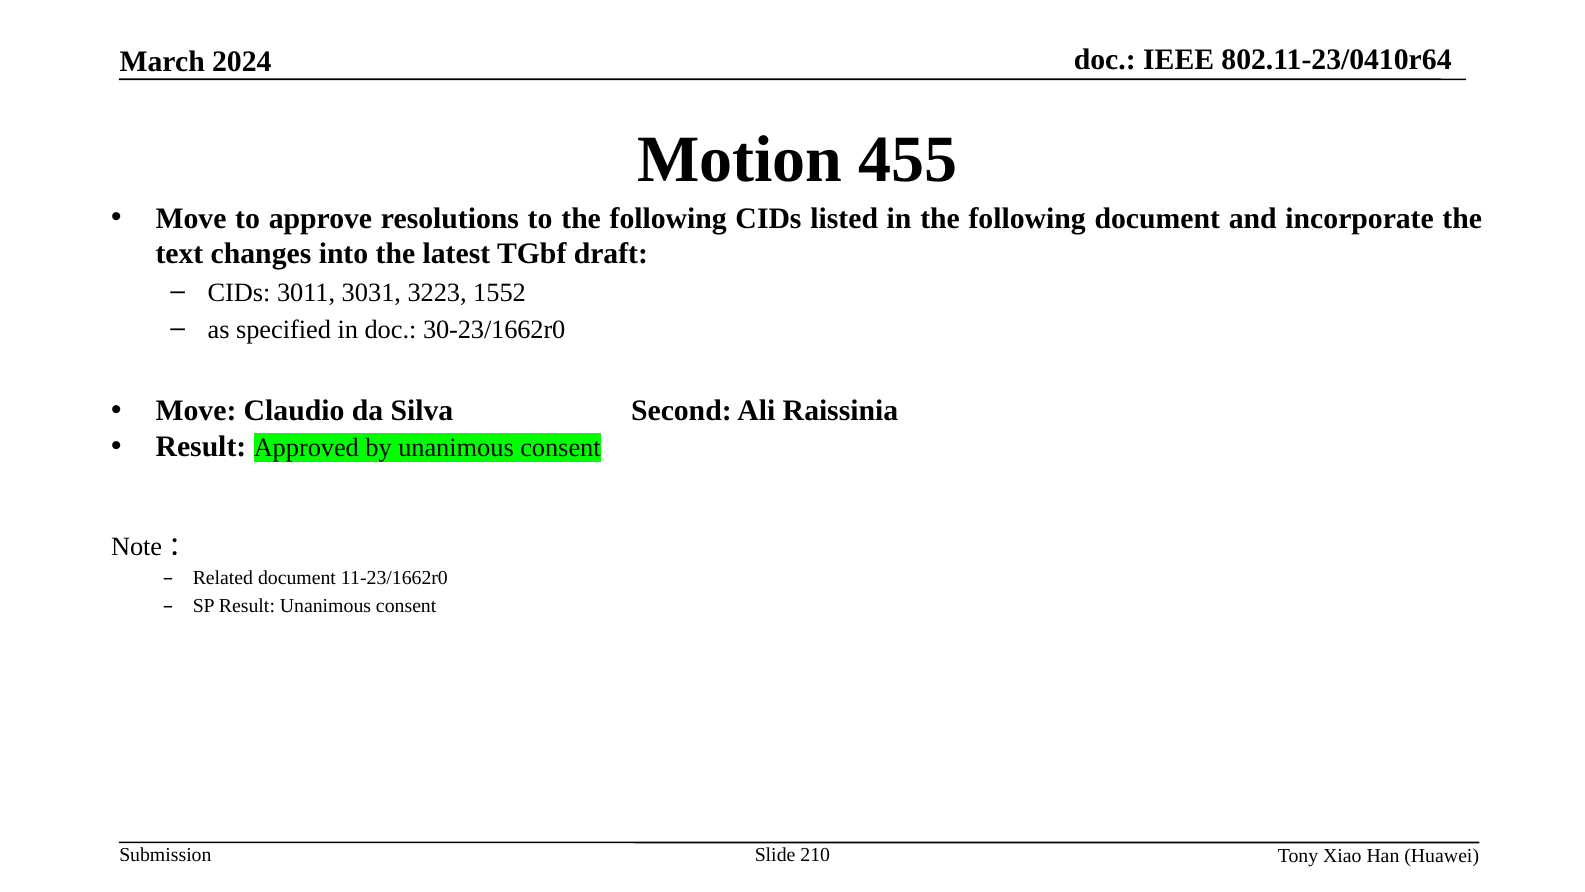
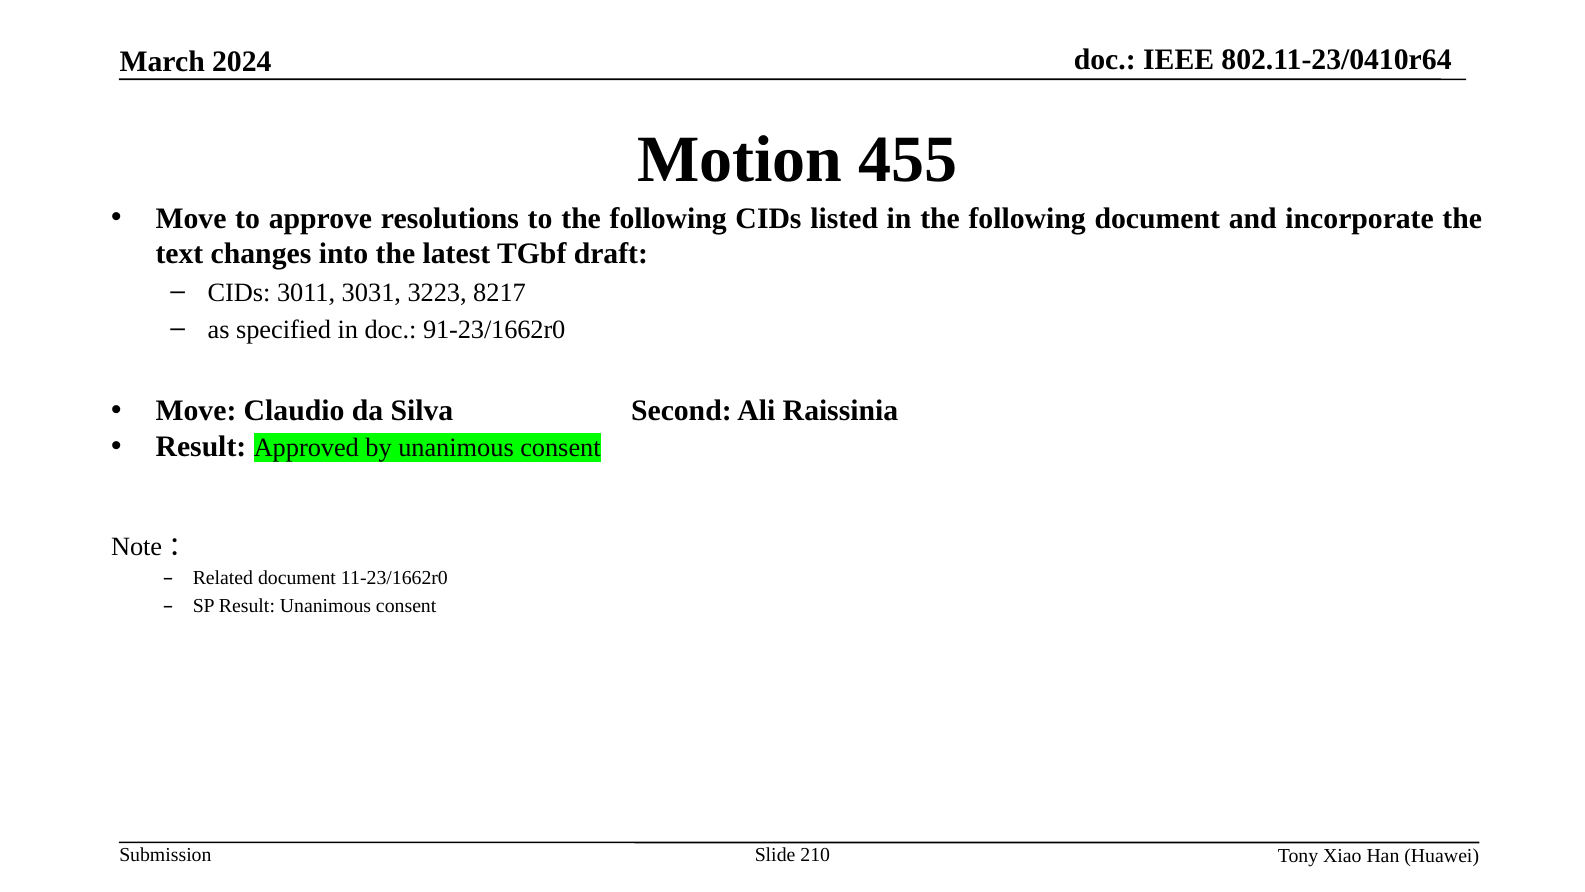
1552: 1552 -> 8217
30-23/1662r0: 30-23/1662r0 -> 91-23/1662r0
